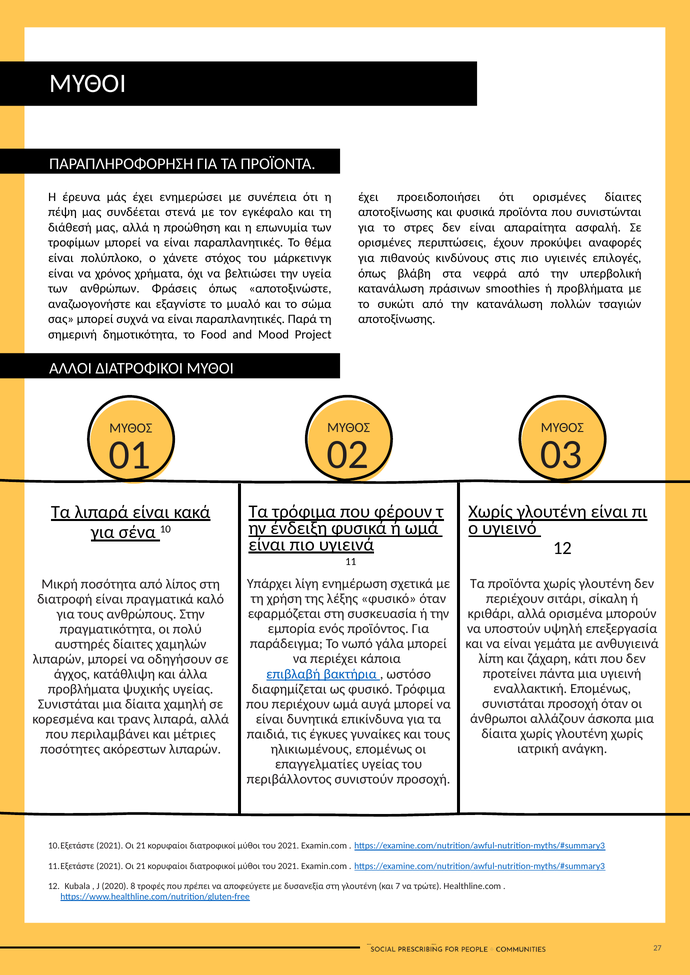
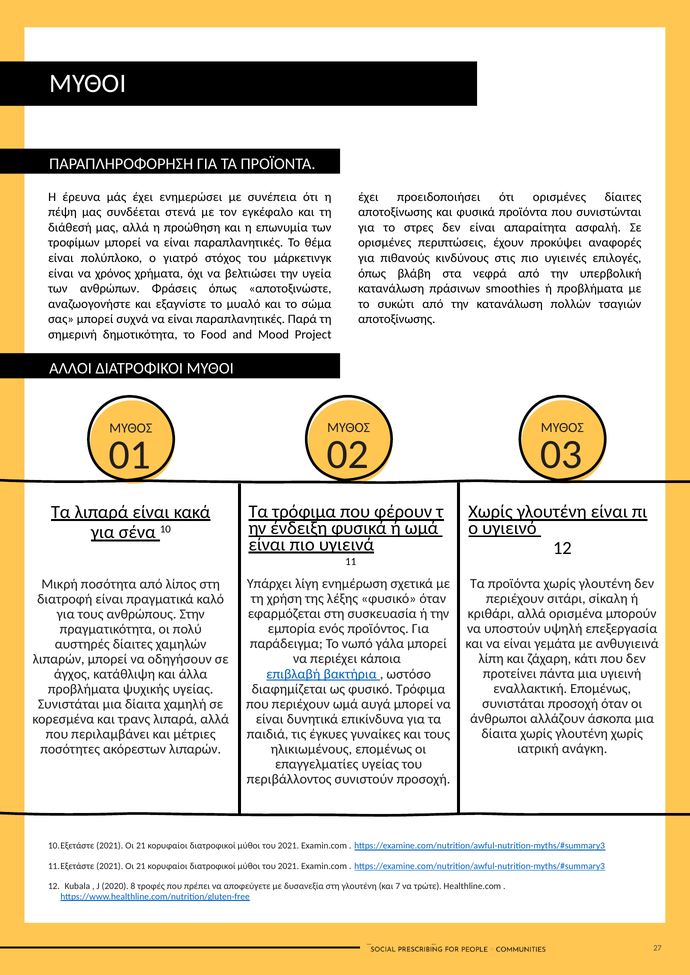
χάνετε: χάνετε -> γιατρό
